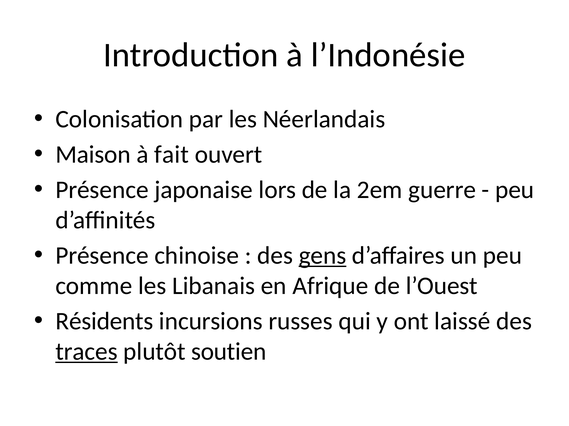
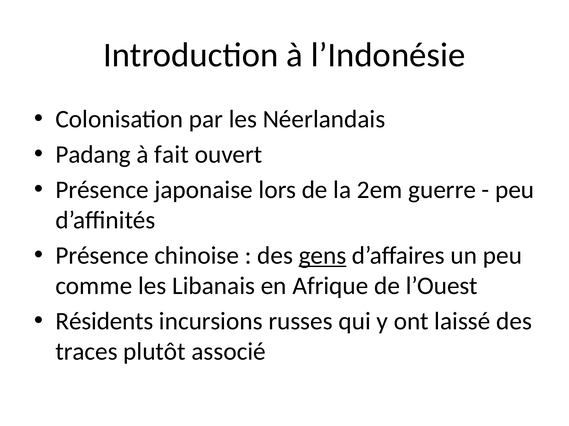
Maison: Maison -> Padang
traces underline: present -> none
soutien: soutien -> associé
